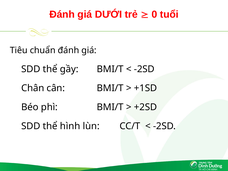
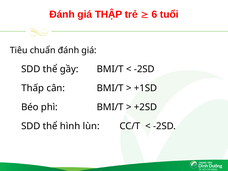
DƯỚI: DƯỚI -> THẬP
0: 0 -> 6
Chân: Chân -> Thấp
